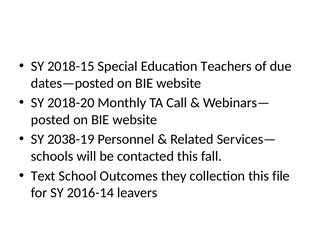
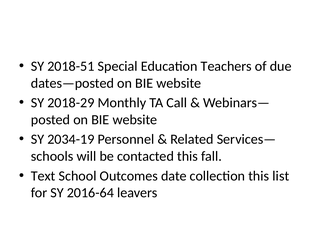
2018-15: 2018-15 -> 2018-51
2018-20: 2018-20 -> 2018-29
2038-19: 2038-19 -> 2034-19
they: they -> date
file: file -> list
2016-14: 2016-14 -> 2016-64
